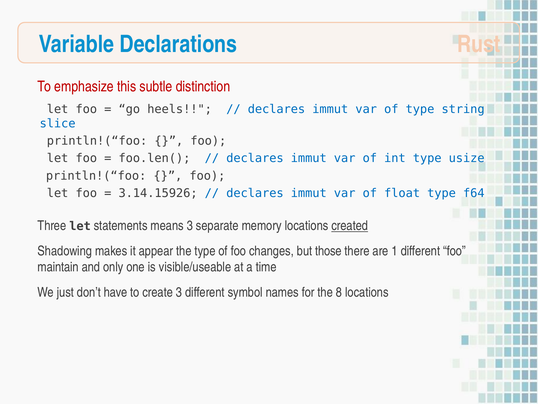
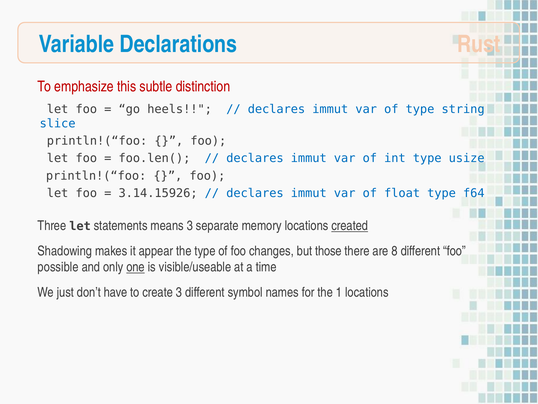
1: 1 -> 8
maintain: maintain -> possible
one underline: none -> present
8: 8 -> 1
